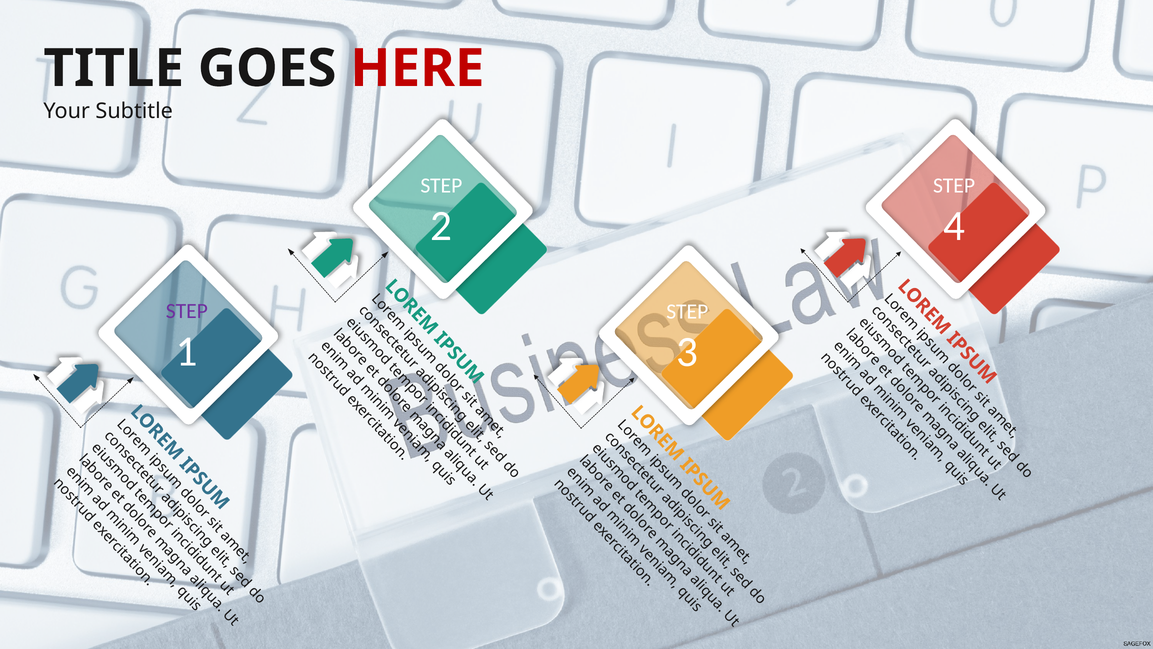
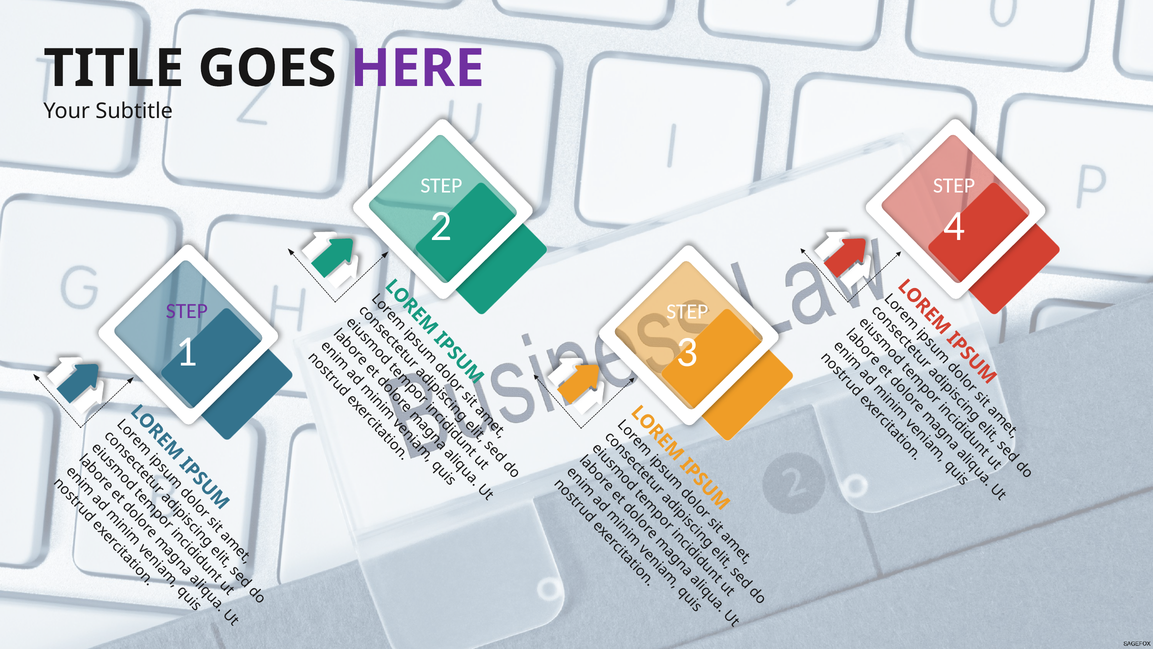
HERE colour: red -> purple
